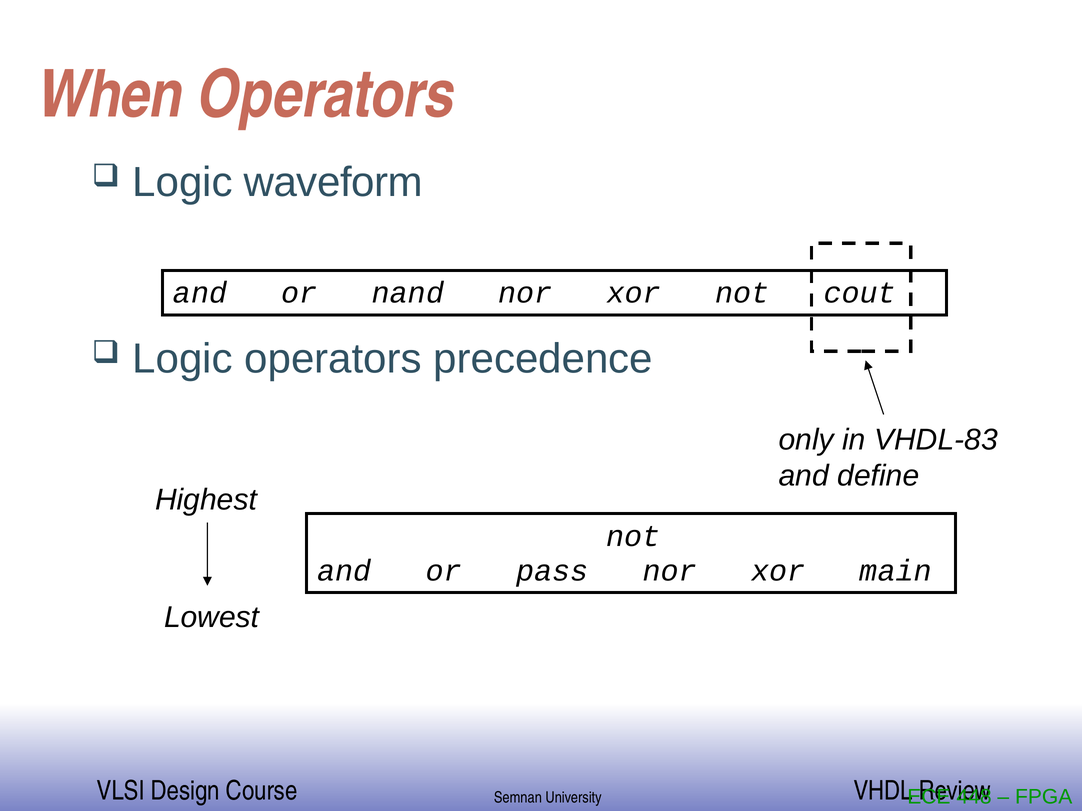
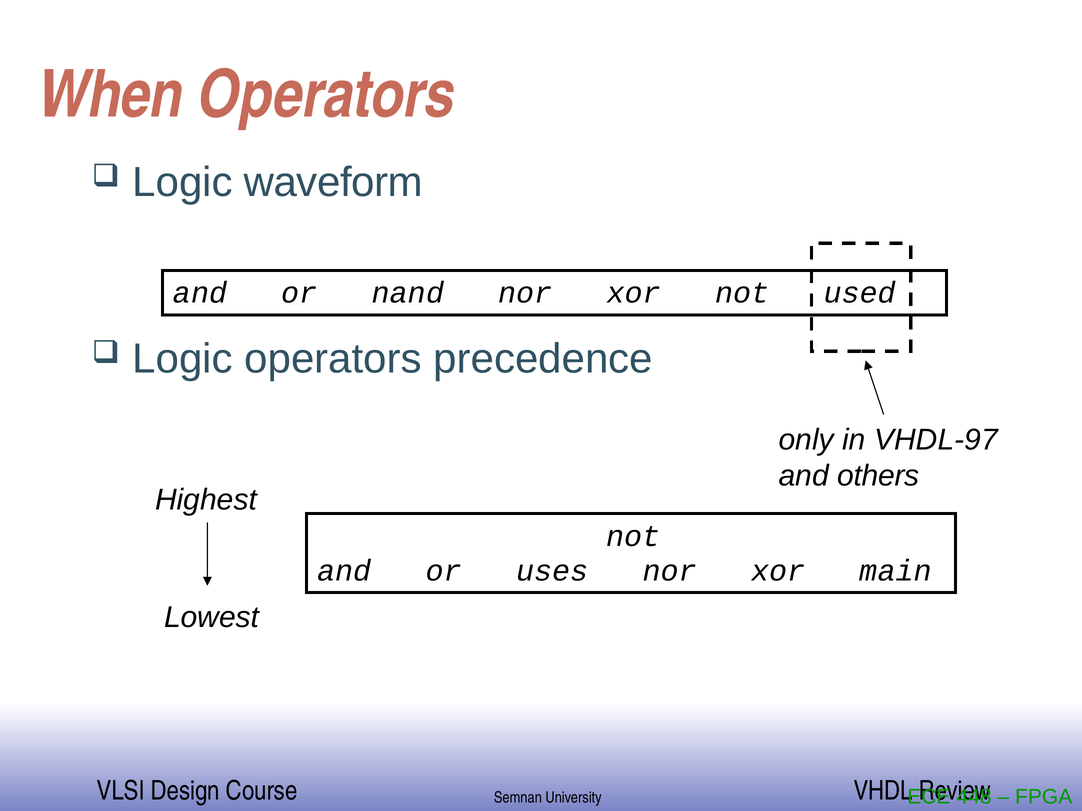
cout: cout -> used
VHDL-83: VHDL-83 -> VHDL-97
define: define -> others
pass: pass -> uses
